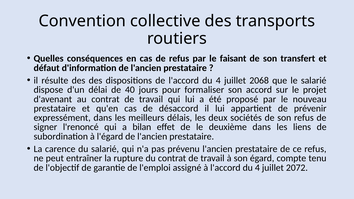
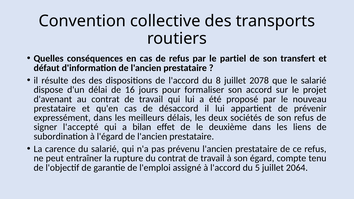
faisant: faisant -> partiel
de l'accord du 4: 4 -> 8
2068: 2068 -> 2078
40: 40 -> 16
l'renoncé: l'renoncé -> l'accepté
à l'accord du 4: 4 -> 5
2072: 2072 -> 2064
